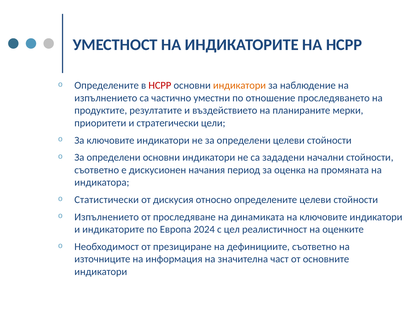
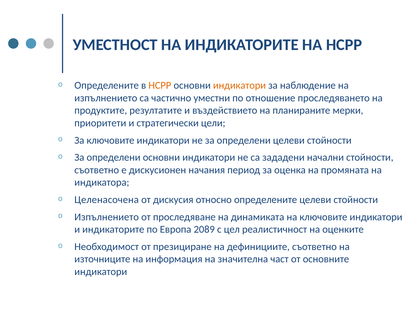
НСРР at (160, 85) colour: red -> orange
Статистически: Статистически -> Целенасочена
2024: 2024 -> 2089
